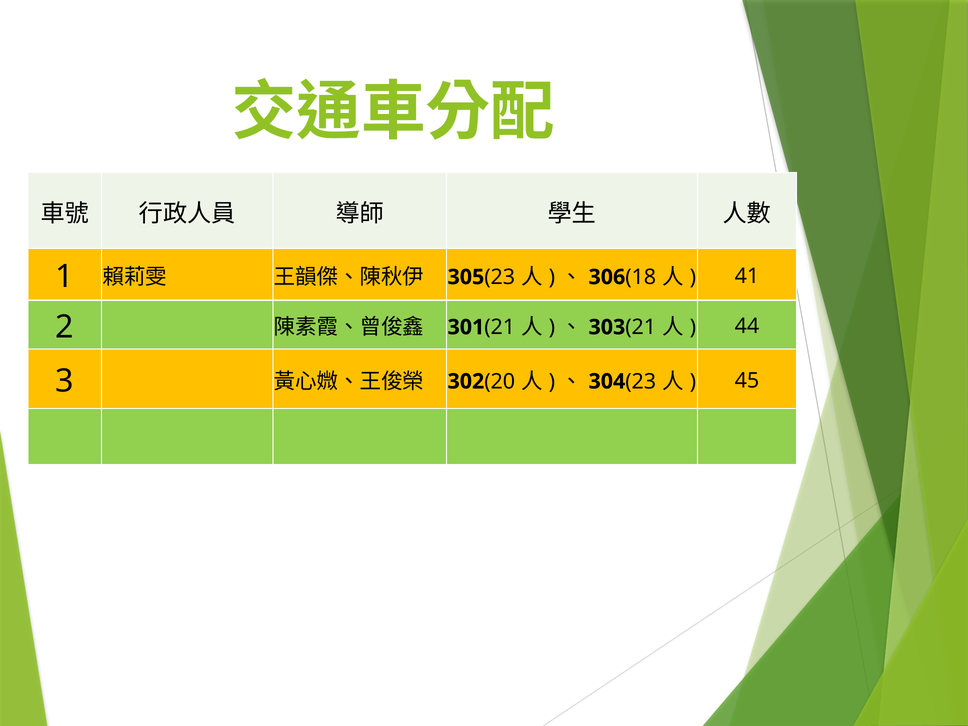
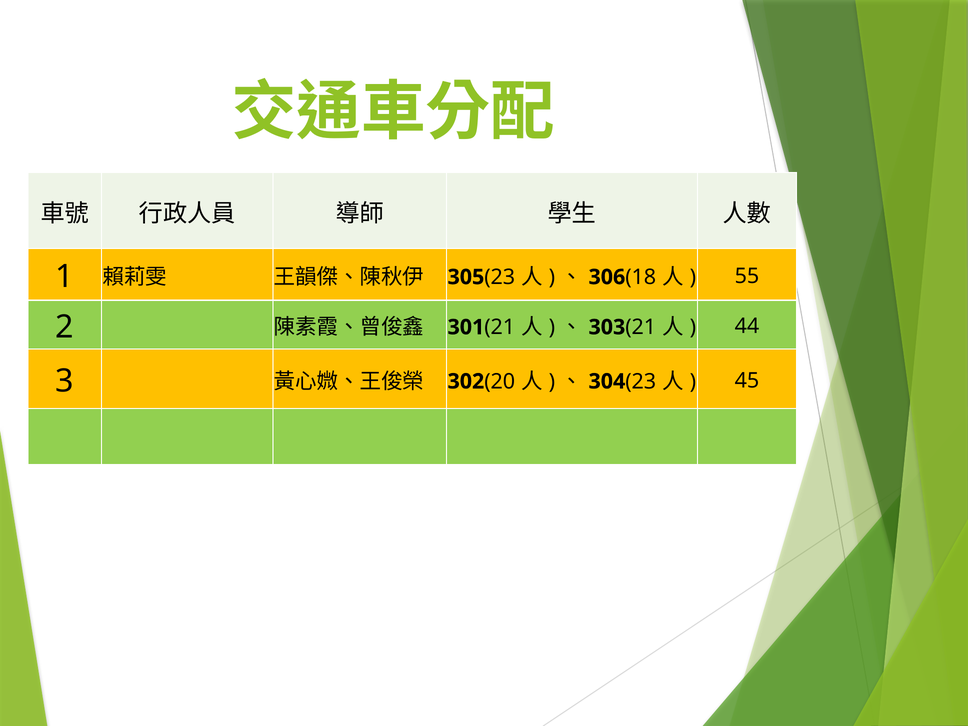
41: 41 -> 55
